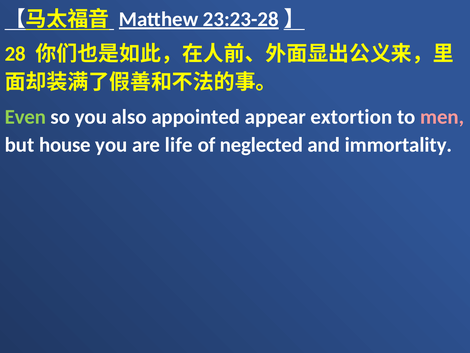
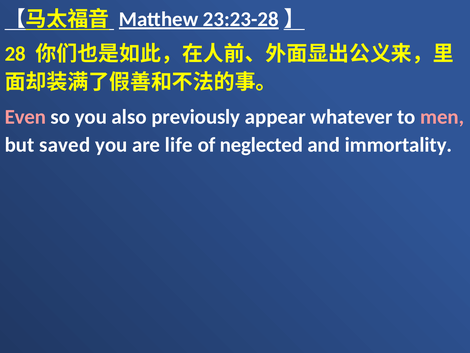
Even colour: light green -> pink
appointed: appointed -> previously
extortion: extortion -> whatever
house: house -> saved
